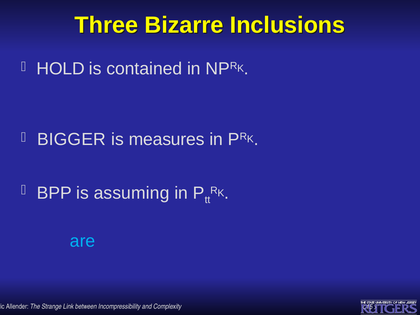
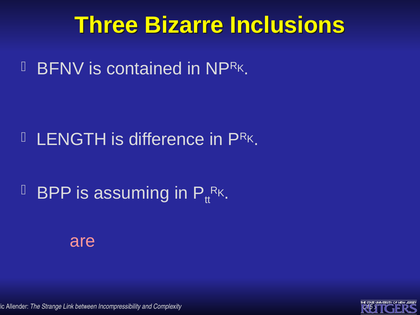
HOLD: HOLD -> BFNV
BIGGER: BIGGER -> LENGTH
is measures: measures -> difference
are at (83, 241) colour: light blue -> pink
